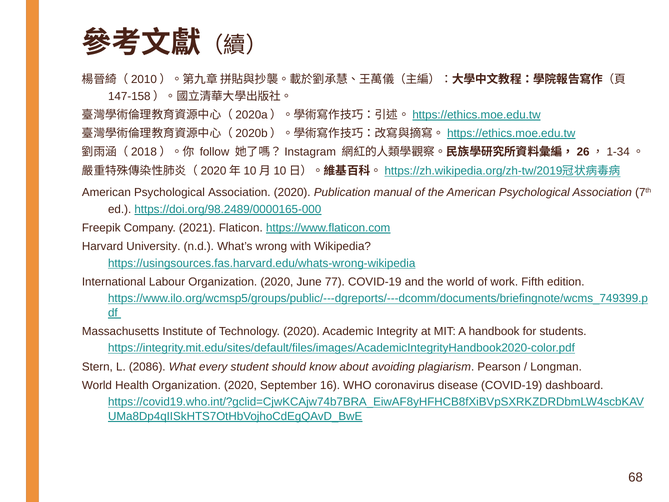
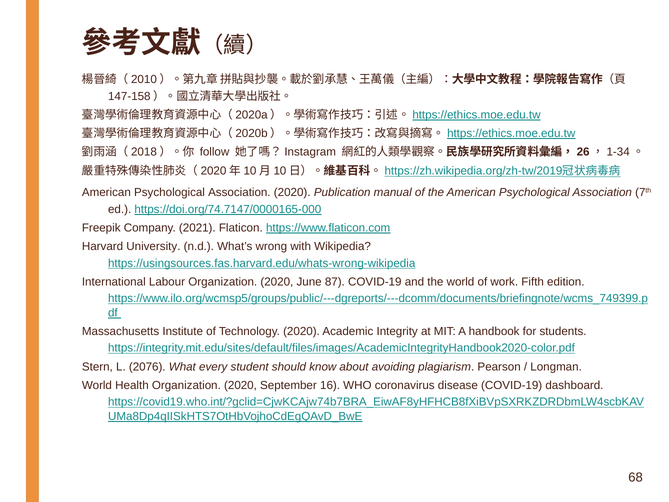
https://doi.org/98.2489/0000165-000: https://doi.org/98.2489/0000165-000 -> https://doi.org/74.7147/0000165-000
77: 77 -> 87
2086: 2086 -> 2076
